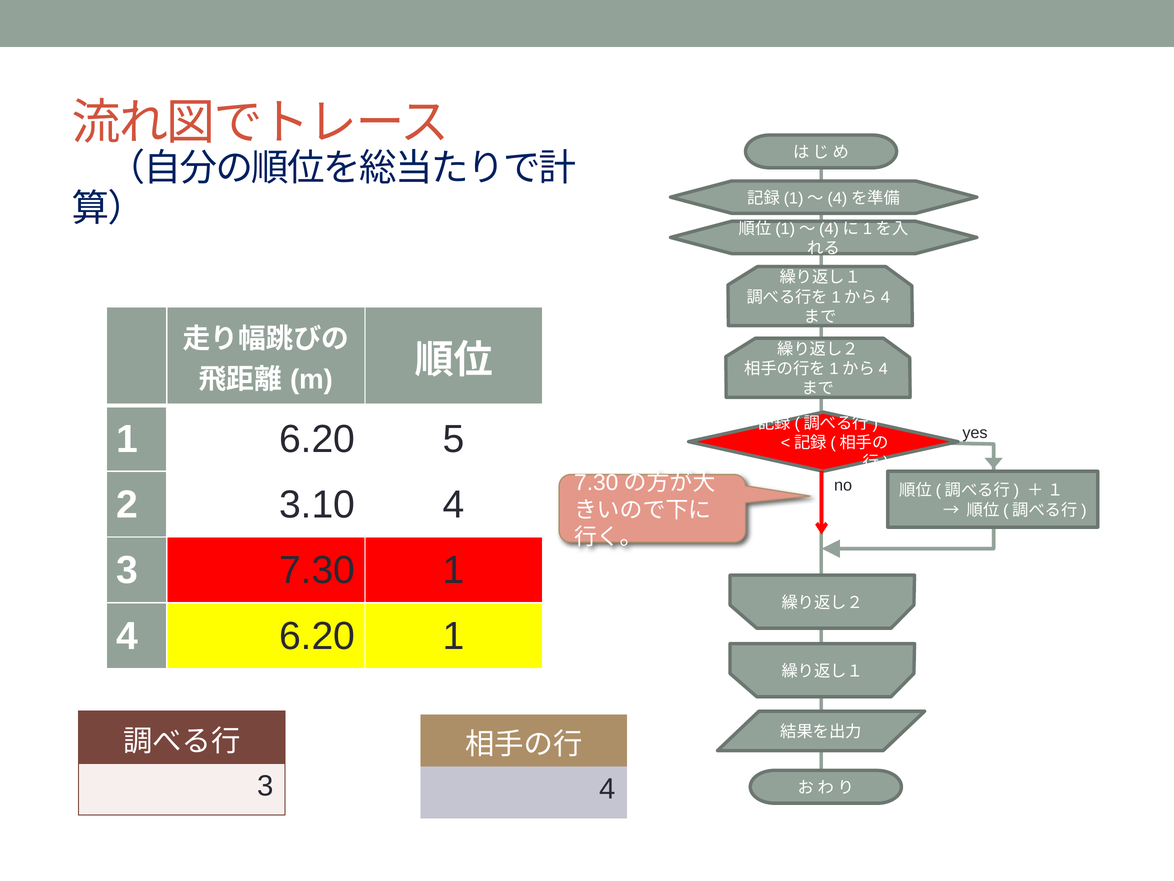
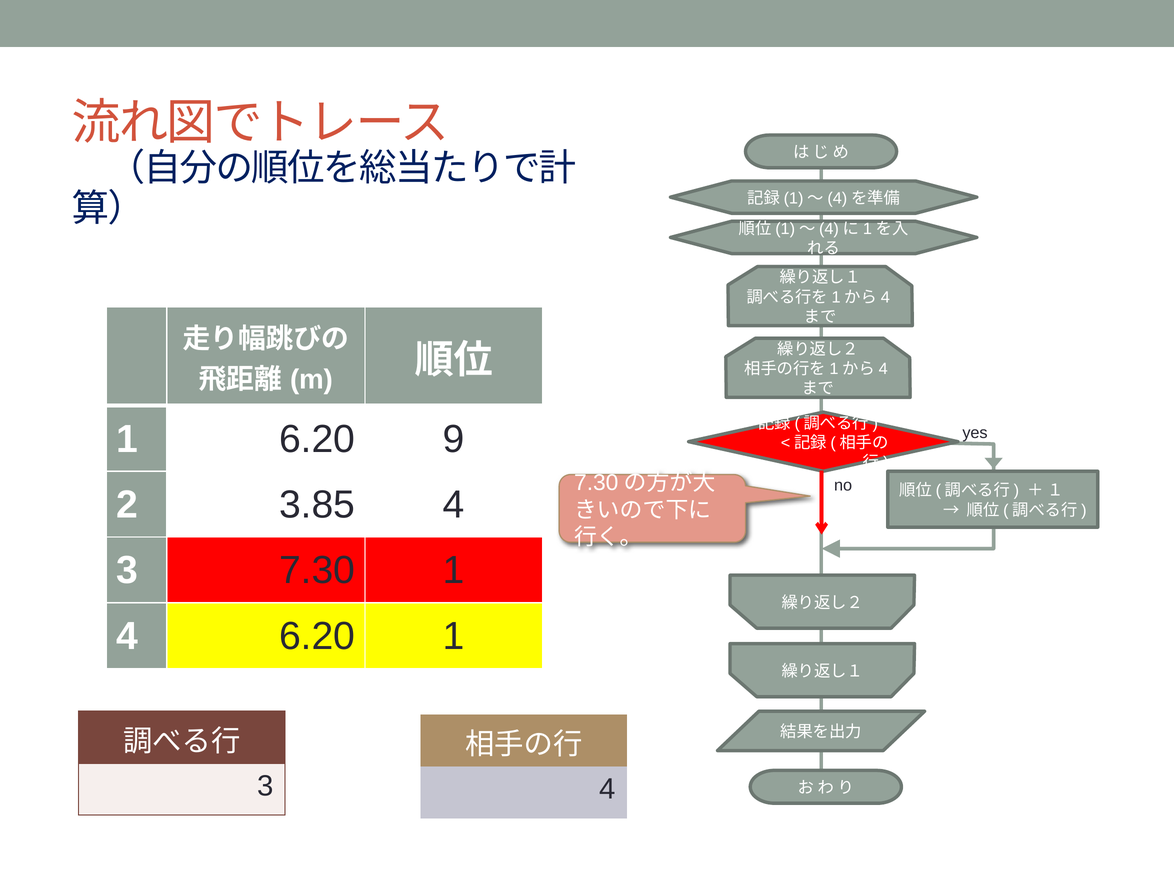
5: 5 -> 9
3.10: 3.10 -> 3.85
